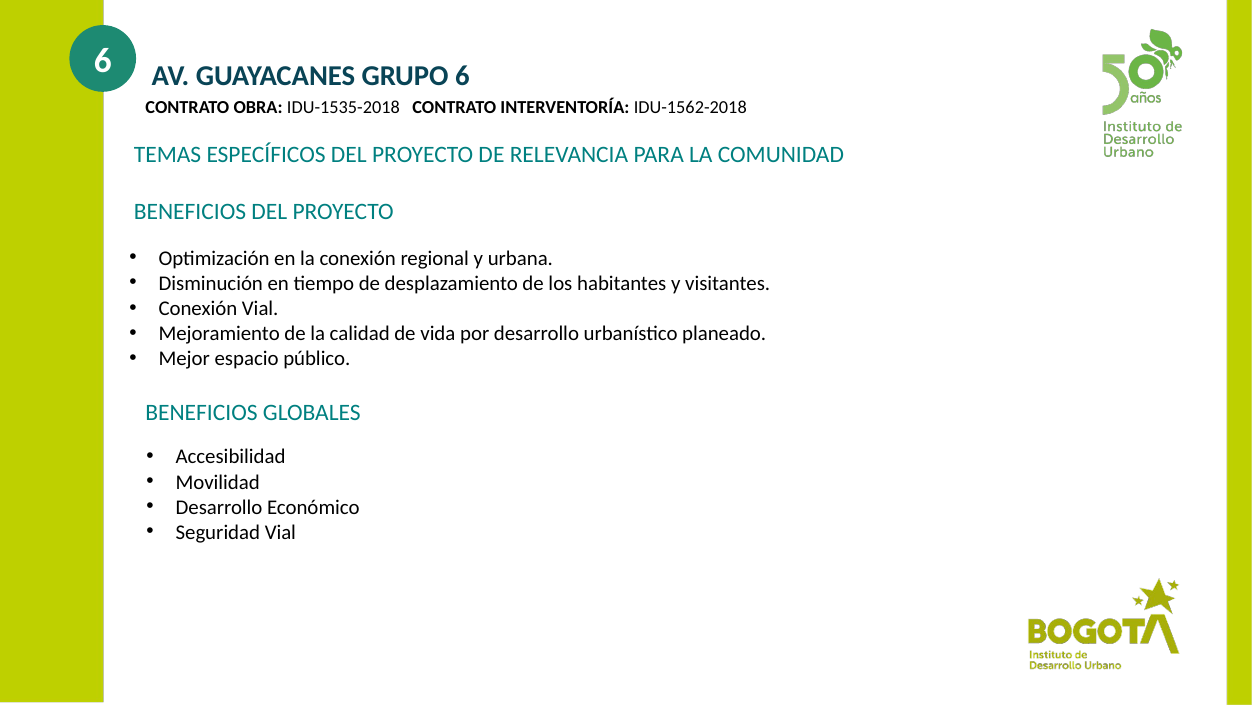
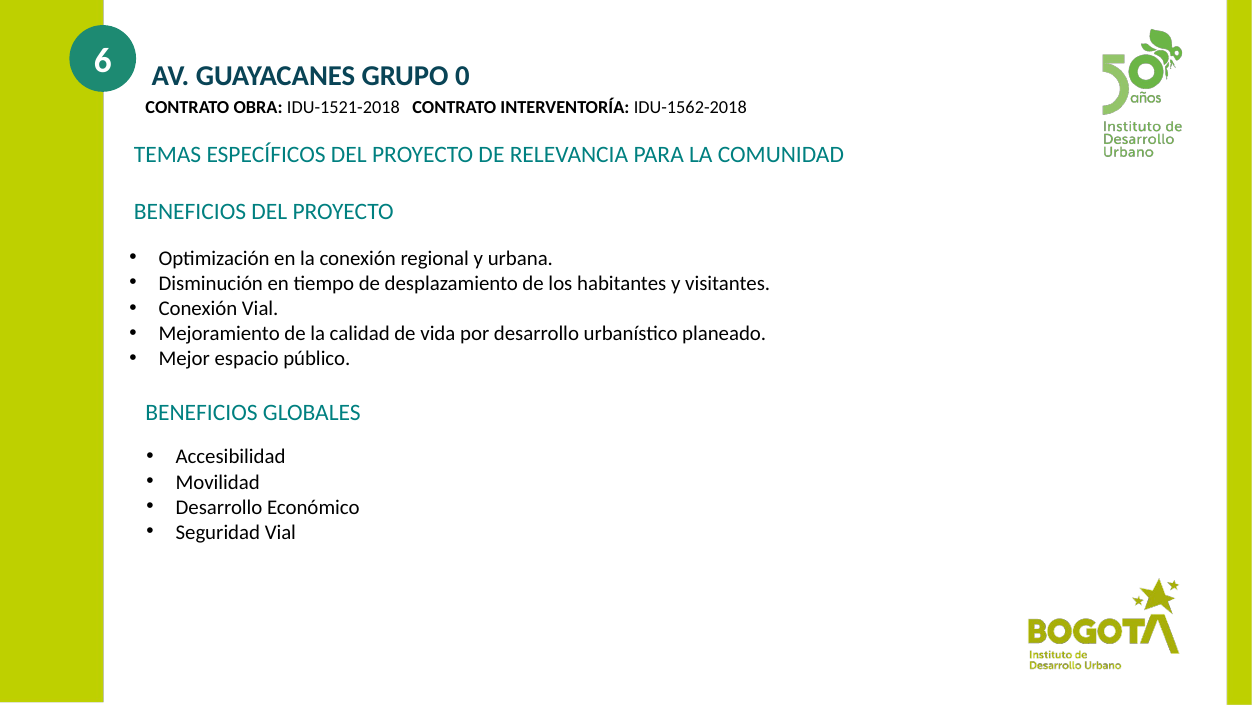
GRUPO 6: 6 -> 0
IDU-1535-2018: IDU-1535-2018 -> IDU-1521-2018
